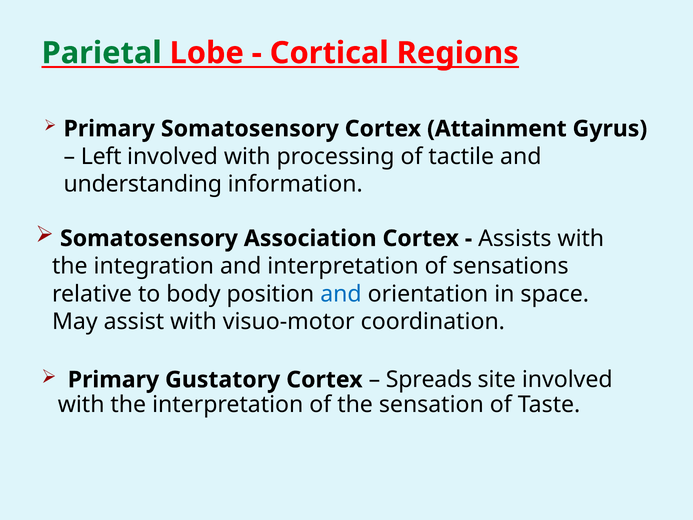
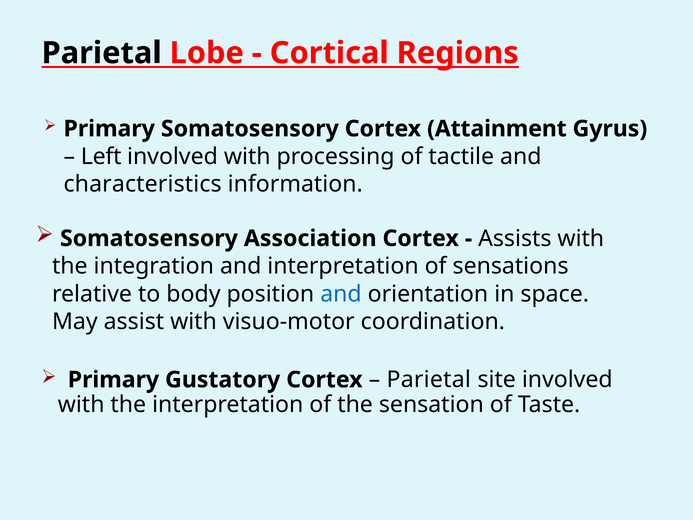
Parietal at (102, 53) colour: green -> black
understanding: understanding -> characteristics
Spreads at (429, 380): Spreads -> Parietal
